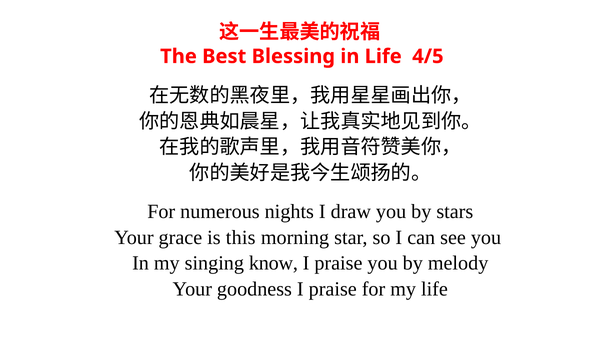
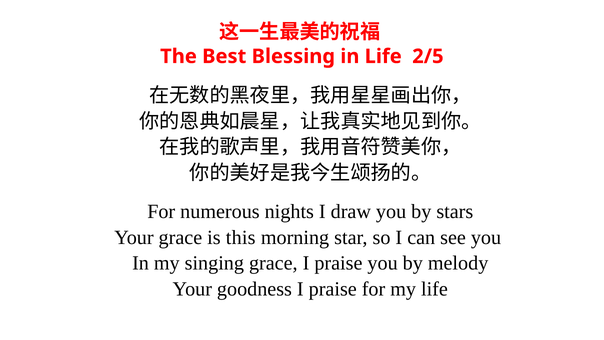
4/5: 4/5 -> 2/5
singing know: know -> grace
